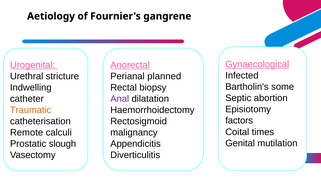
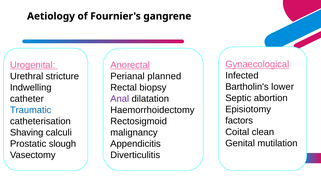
some: some -> lower
Traumatic colour: orange -> blue
times: times -> clean
Remote: Remote -> Shaving
